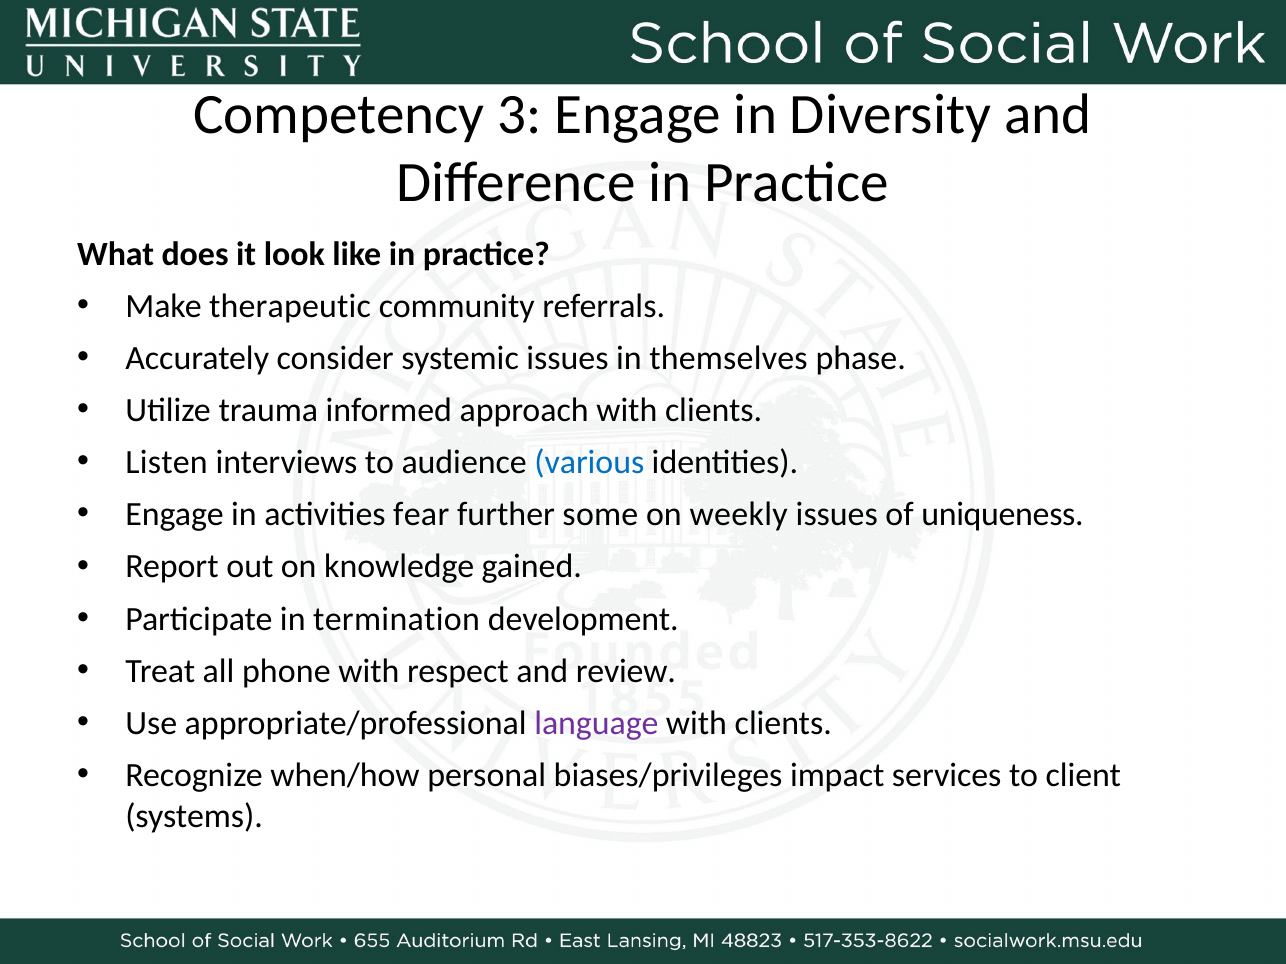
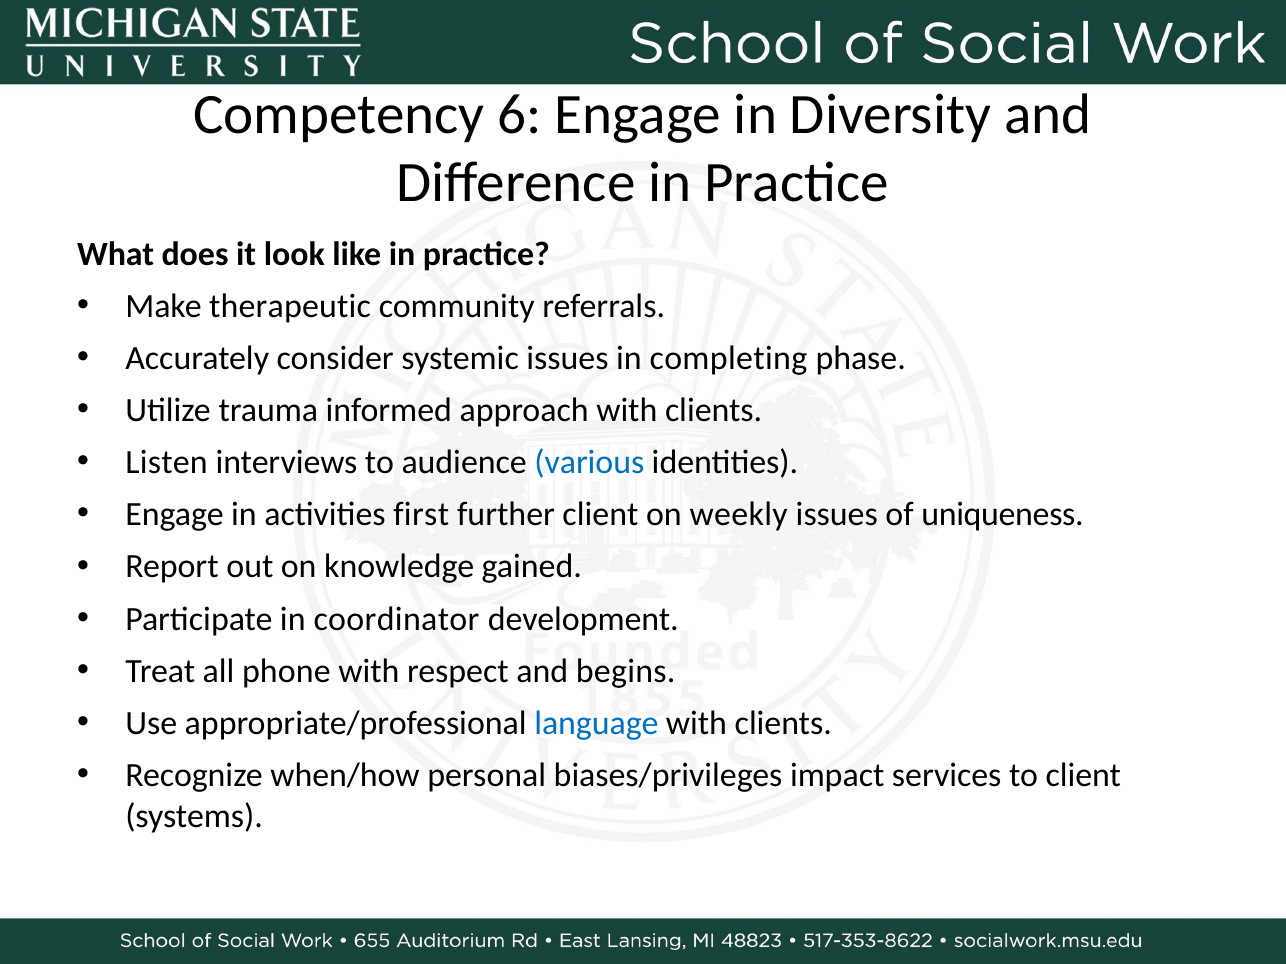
3: 3 -> 6
themselves: themselves -> completing
fear: fear -> first
further some: some -> client
termination: termination -> coordinator
review: review -> begins
language colour: purple -> blue
